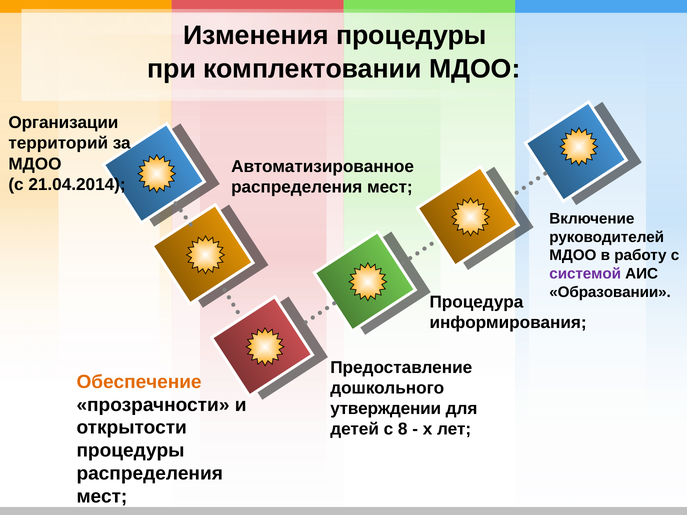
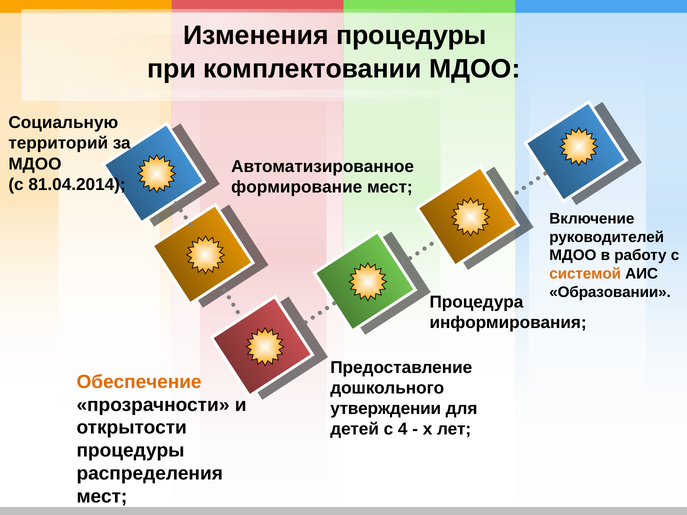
Организации: Организации -> Социальную
21.04.2014: 21.04.2014 -> 81.04.2014
распределения at (297, 187): распределения -> формирование
системой colour: purple -> orange
8: 8 -> 4
